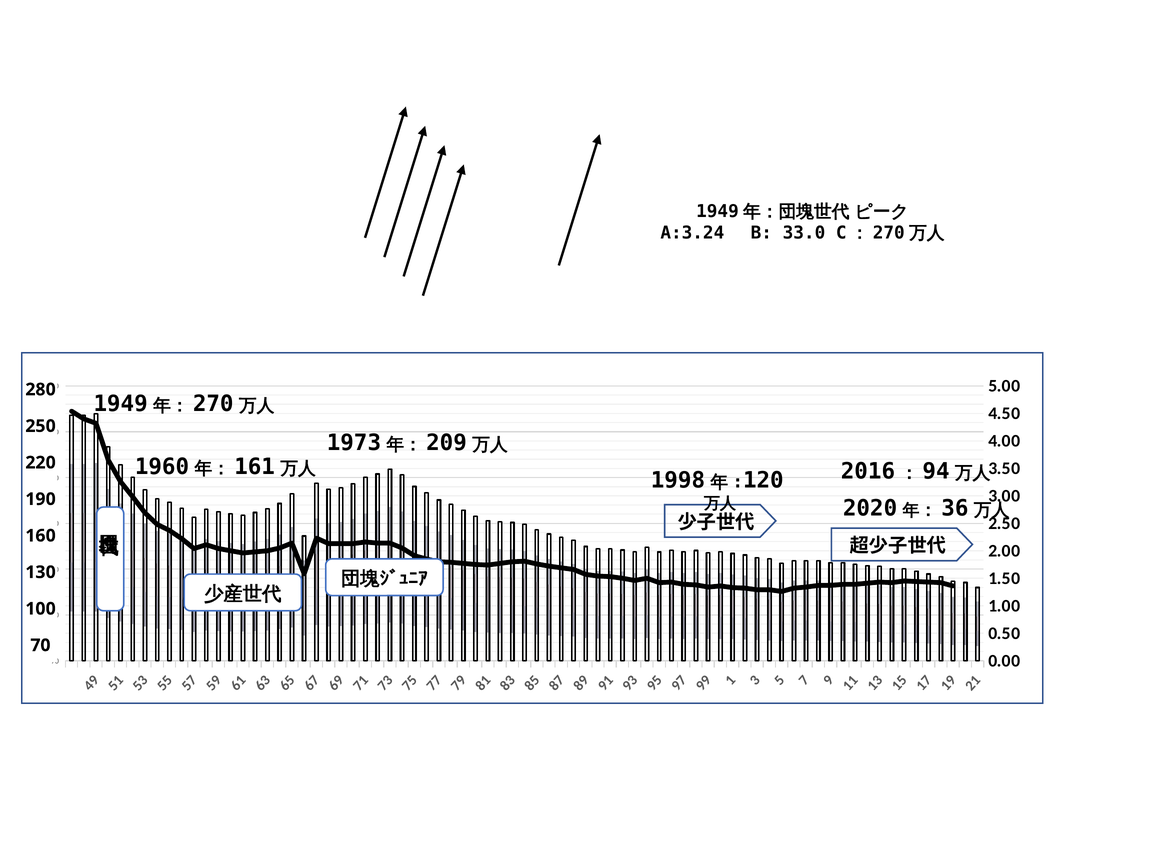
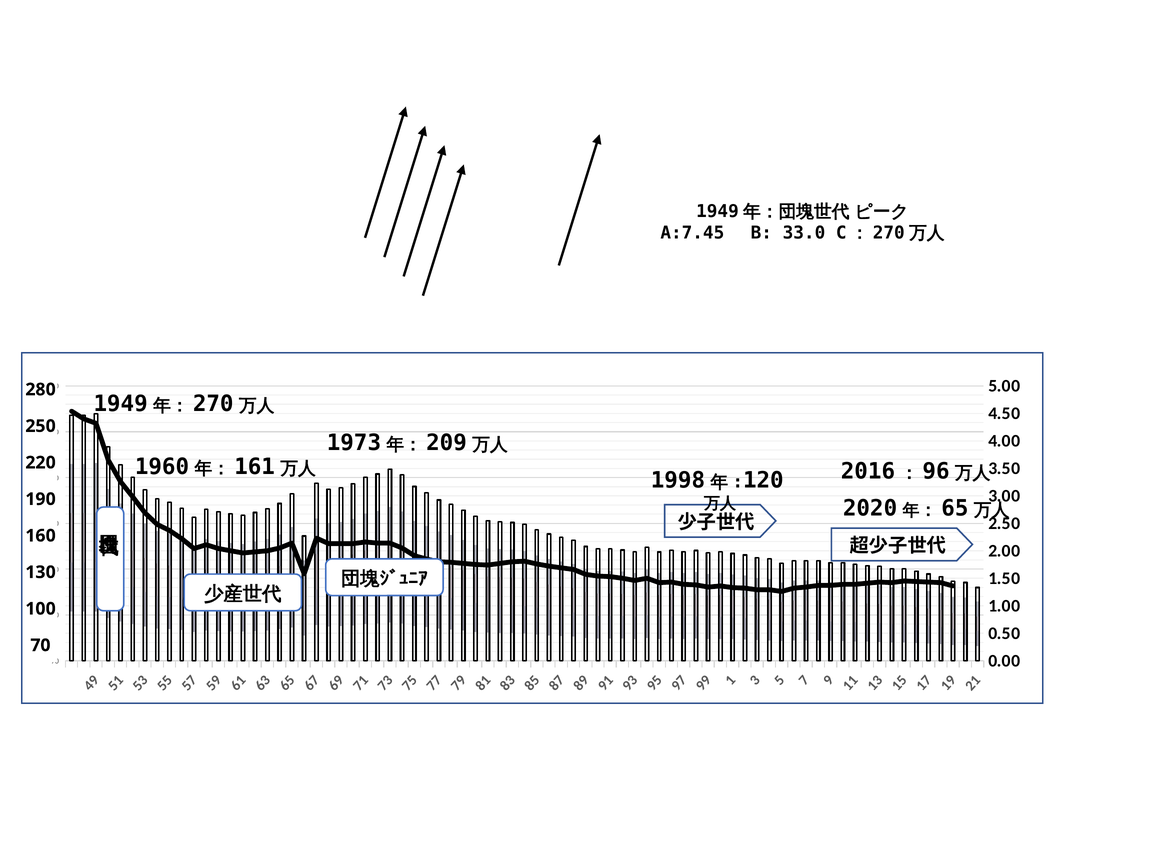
A:3.24: A:3.24 -> A:7.45
94: 94 -> 96
36: 36 -> 65
